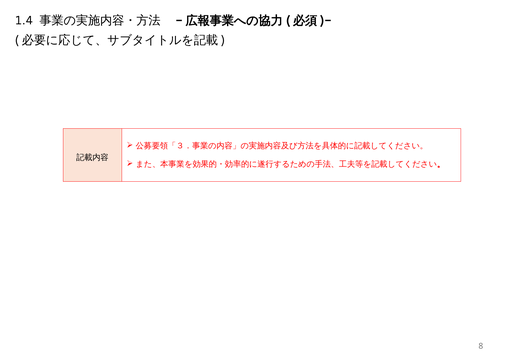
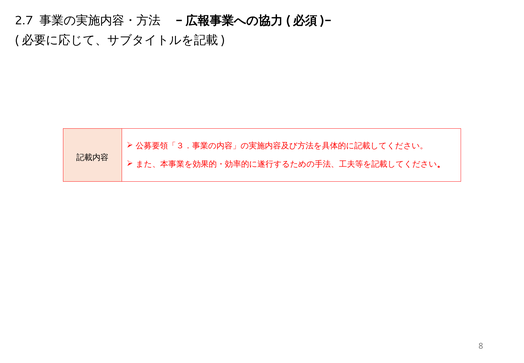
1.4: 1.4 -> 2.7
